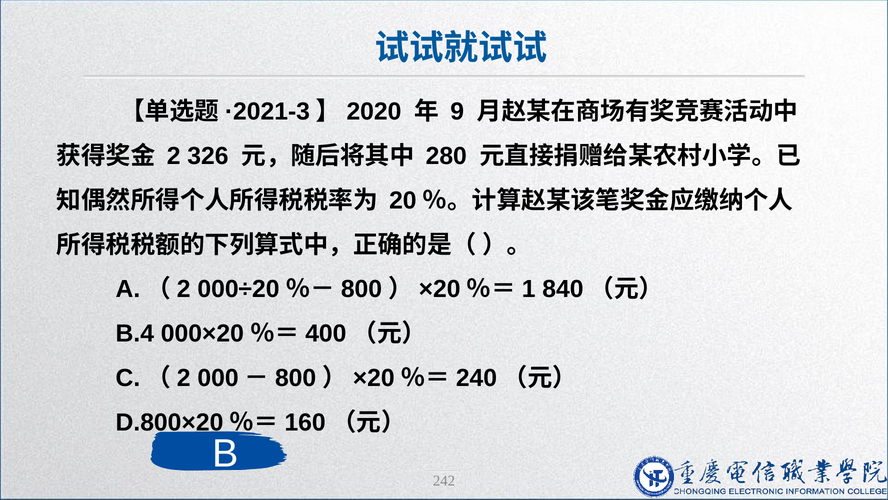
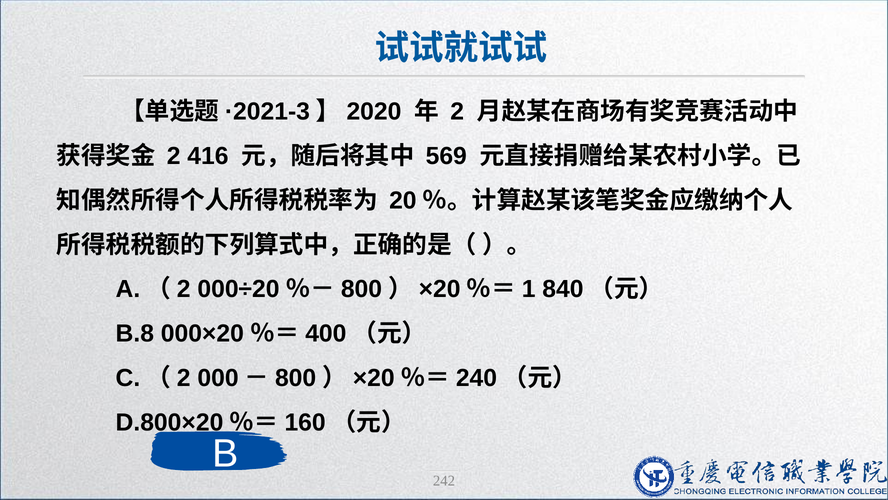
9 at (457, 111): 9 -> 2
326: 326 -> 416
280: 280 -> 569
B.4: B.4 -> B.8
